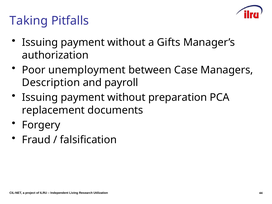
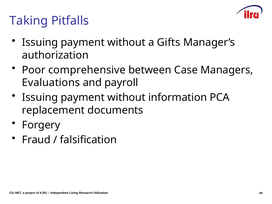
unemployment: unemployment -> comprehensive
Description: Description -> Evaluations
preparation: preparation -> information
